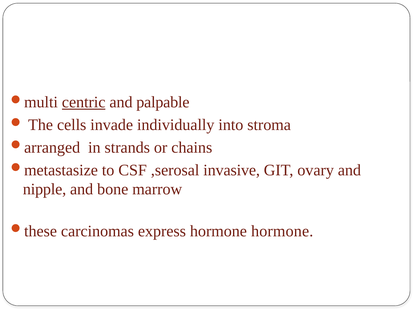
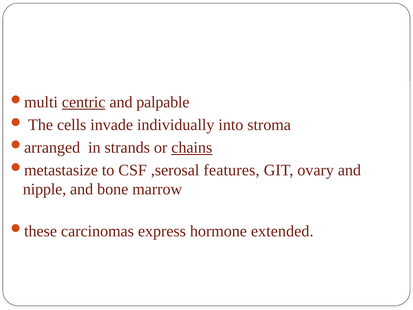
chains underline: none -> present
,serosal invasive: invasive -> features
hormone hormone: hormone -> extended
